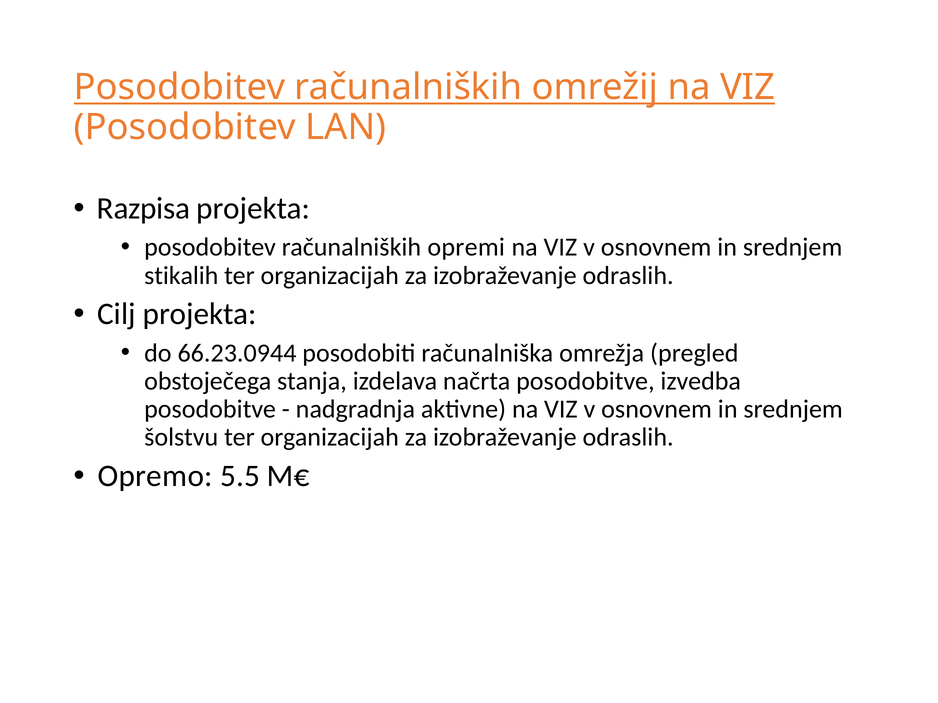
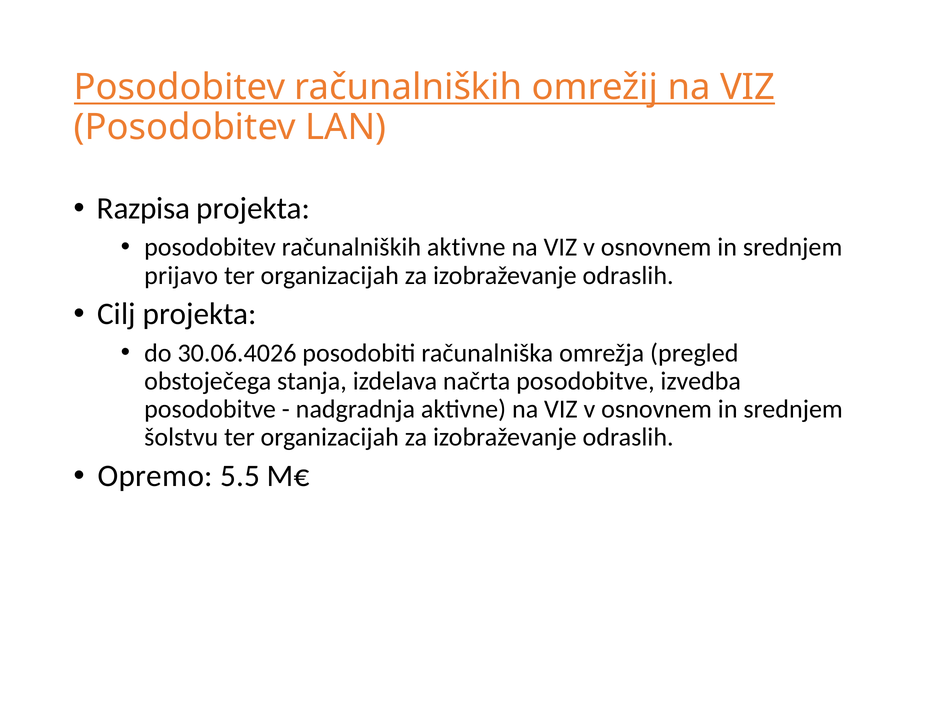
računalniških opremi: opremi -> aktivne
stikalih: stikalih -> prijavo
66.23.0944: 66.23.0944 -> 30.06.4026
